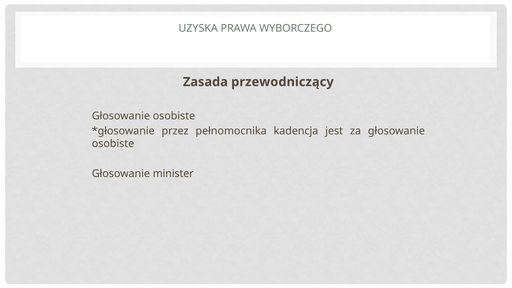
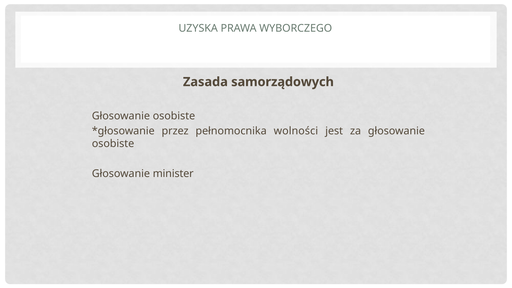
przewodniczący: przewodniczący -> samorządowych
kadencja: kadencja -> wolności
